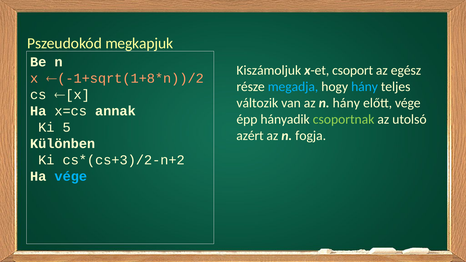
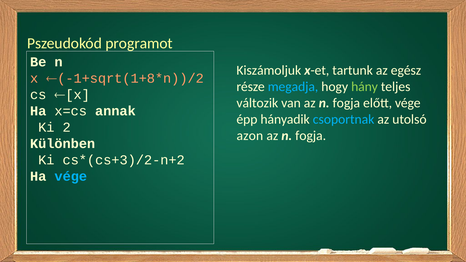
megkapjuk: megkapjuk -> programot
csoport: csoport -> tartunk
hány at (365, 87) colour: light blue -> light green
van az n hány: hány -> fogja
csoportnak colour: light green -> light blue
5: 5 -> 2
azért: azért -> azon
